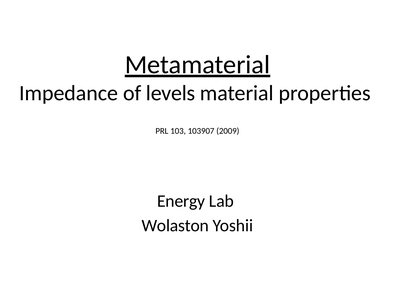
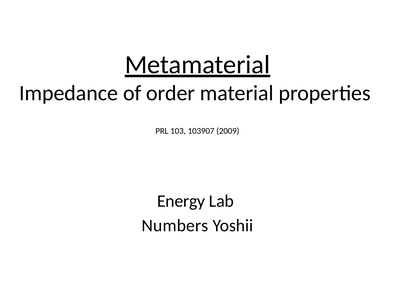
levels: levels -> order
Wolaston: Wolaston -> Numbers
